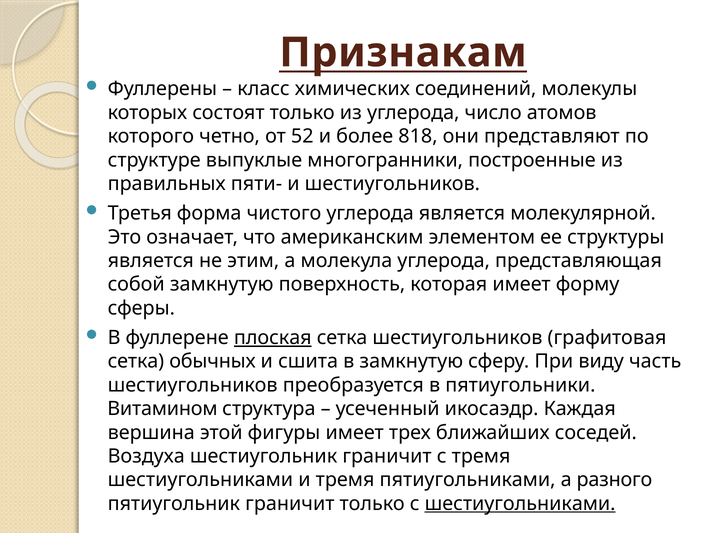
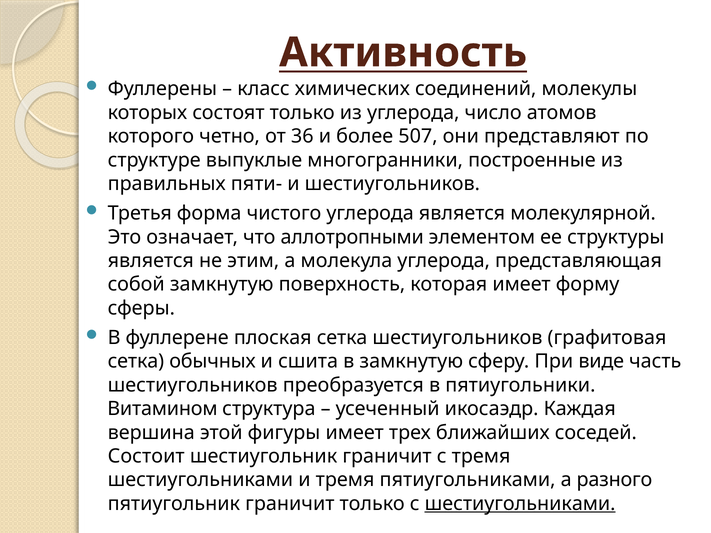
Признакам: Признакам -> Активность
52: 52 -> 36
818: 818 -> 507
американским: американским -> аллотропными
плоская underline: present -> none
виду: виду -> виде
Воздуха: Воздуха -> Состоит
